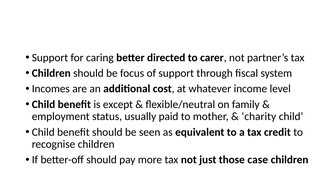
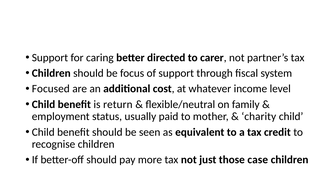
Incomes: Incomes -> Focused
except: except -> return
